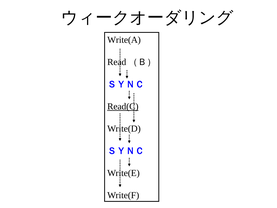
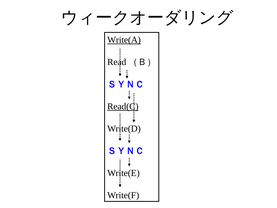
Write(A underline: none -> present
